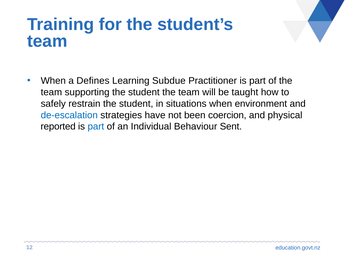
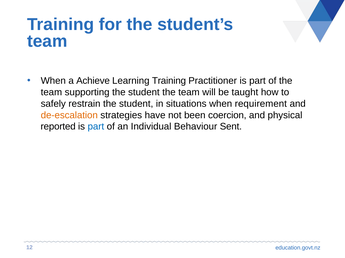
Defines: Defines -> Achieve
Learning Subdue: Subdue -> Training
environment: environment -> requirement
de-escalation colour: blue -> orange
